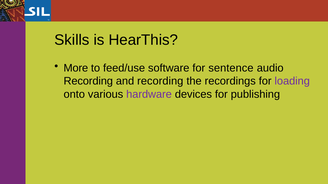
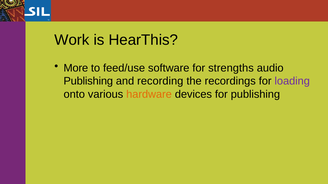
Skills: Skills -> Work
sentence: sentence -> strengths
Recording at (88, 81): Recording -> Publishing
hardware colour: purple -> orange
